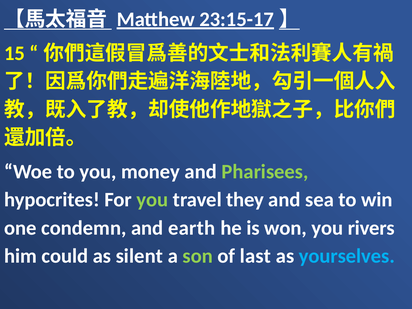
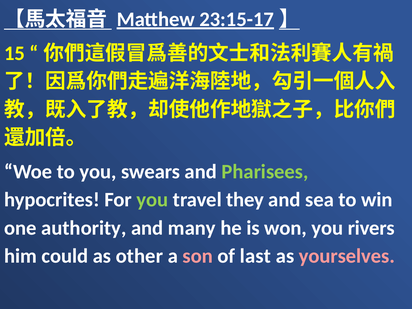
money: money -> swears
condemn: condemn -> authority
earth: earth -> many
silent: silent -> other
son colour: light green -> pink
yourselves colour: light blue -> pink
